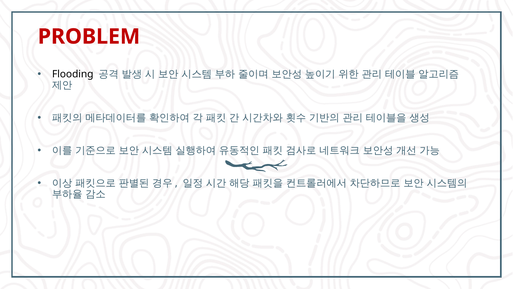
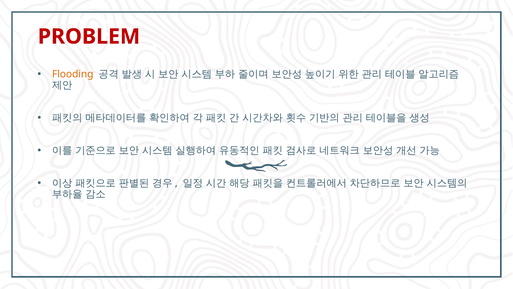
Flooding colour: black -> orange
